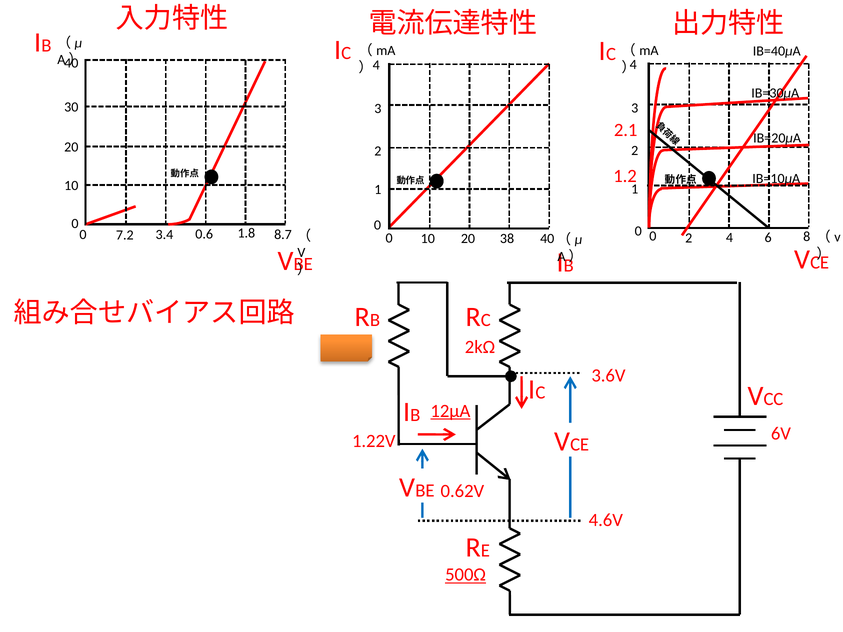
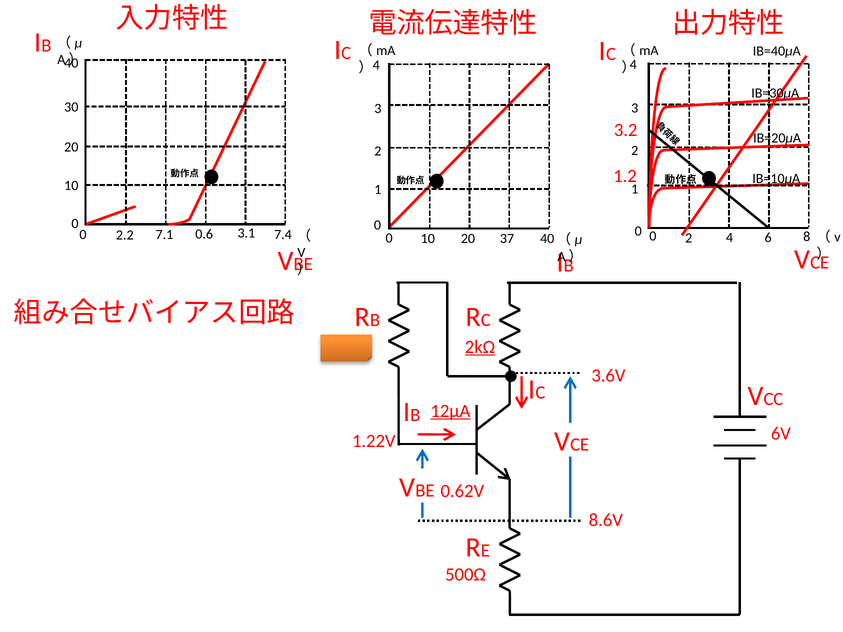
2.1: 2.1 -> 3.2
3.4: 3.4 -> 7.1
1.8: 1.8 -> 3.1
8.7: 8.7 -> 7.4
7.2: 7.2 -> 2.2
38: 38 -> 37
2kΩ underline: none -> present
4.6V: 4.6V -> 8.6V
500Ω underline: present -> none
